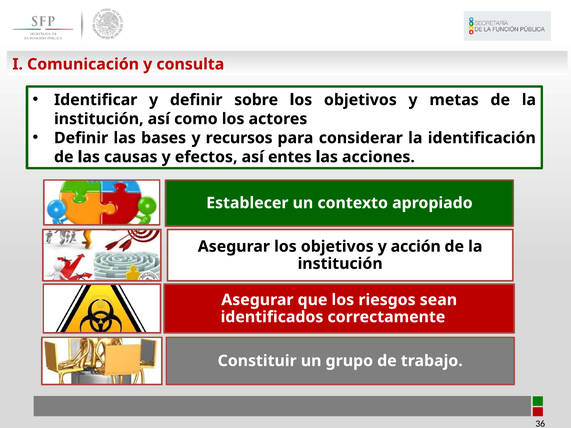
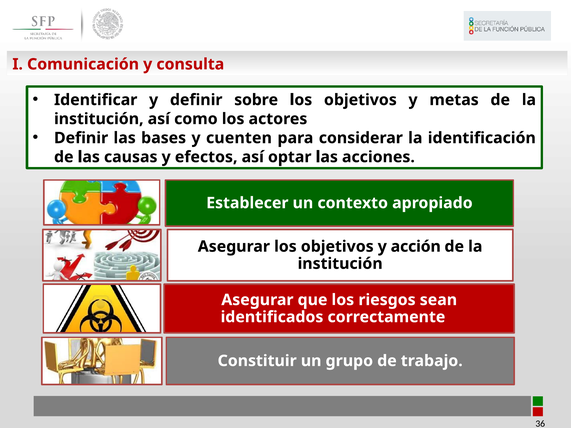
recursos: recursos -> cuenten
entes: entes -> optar
